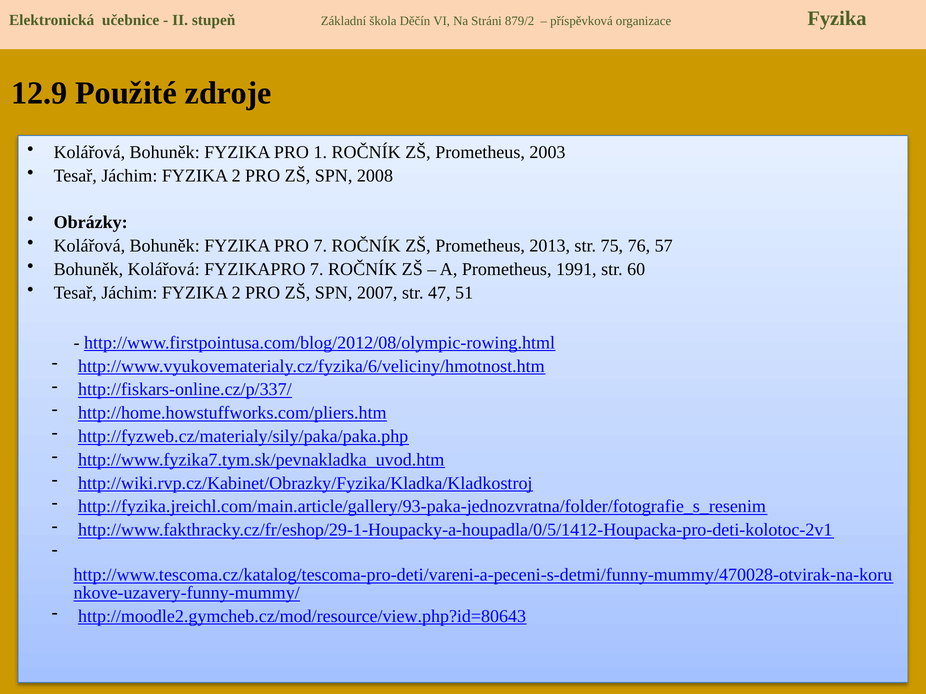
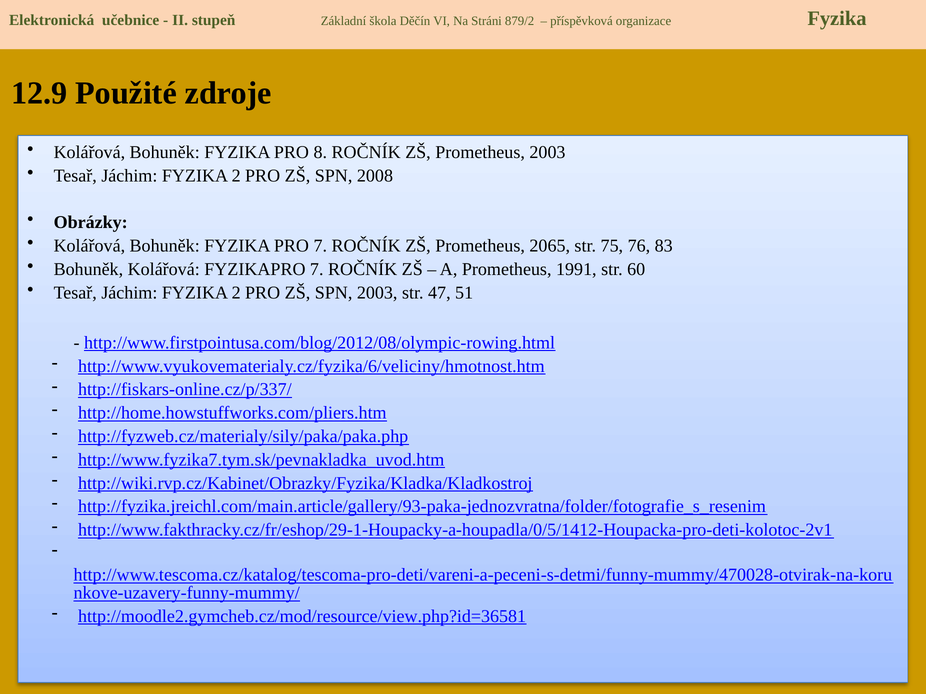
1: 1 -> 8
2013: 2013 -> 2065
57: 57 -> 83
SPN 2007: 2007 -> 2003
http://moodle2.gymcheb.cz/mod/resource/view.php?id=80643: http://moodle2.gymcheb.cz/mod/resource/view.php?id=80643 -> http://moodle2.gymcheb.cz/mod/resource/view.php?id=36581
